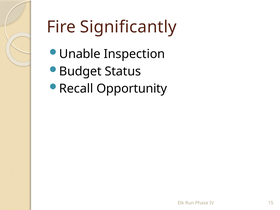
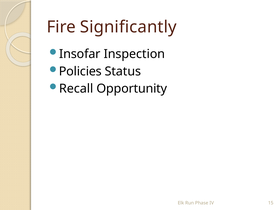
Unable: Unable -> Insofar
Budget: Budget -> Policies
